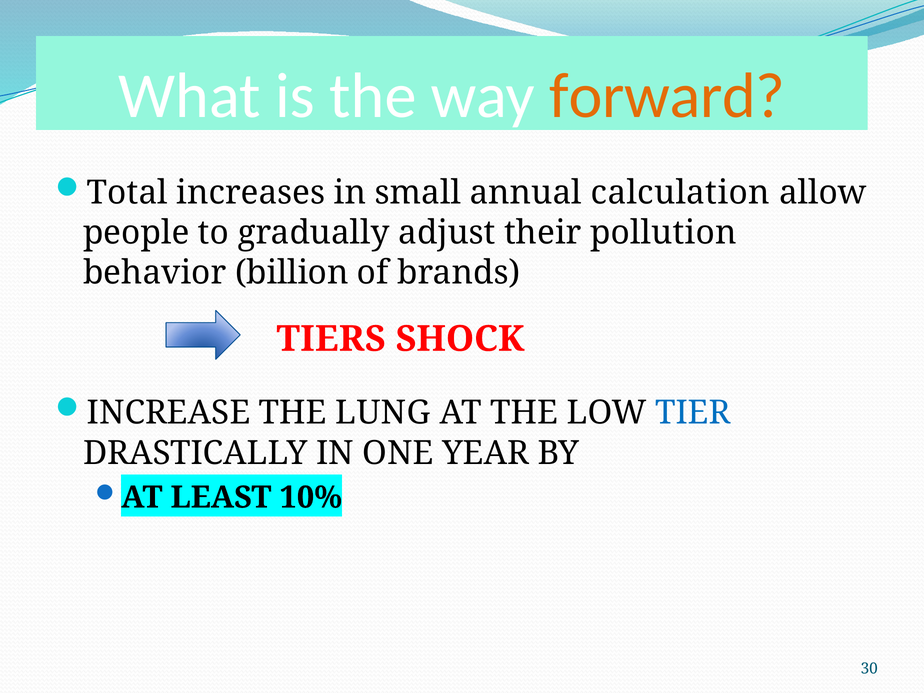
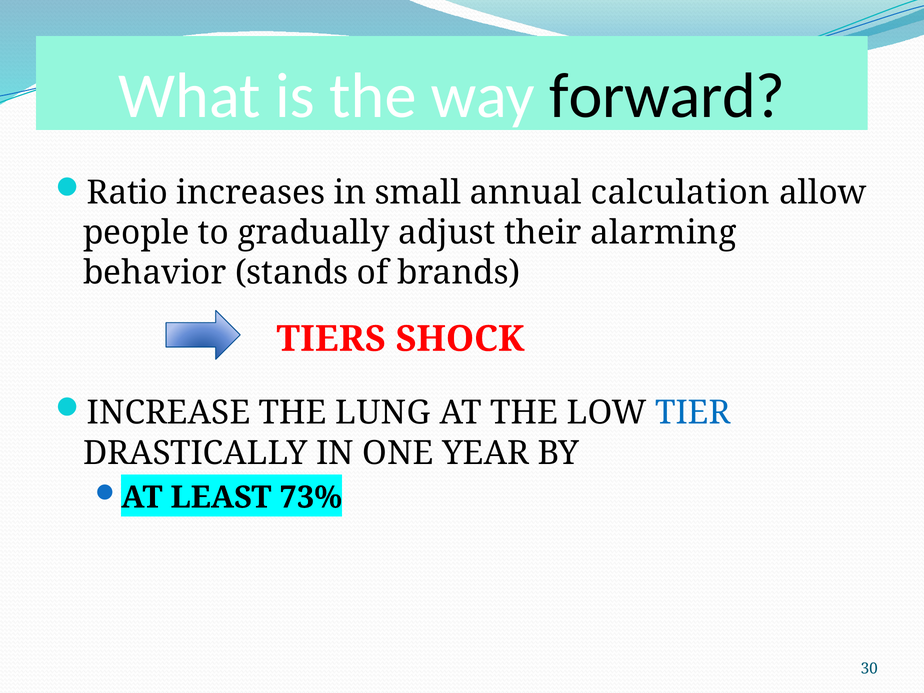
forward colour: orange -> black
Total: Total -> Ratio
pollution: pollution -> alarming
billion: billion -> stands
10%: 10% -> 73%
